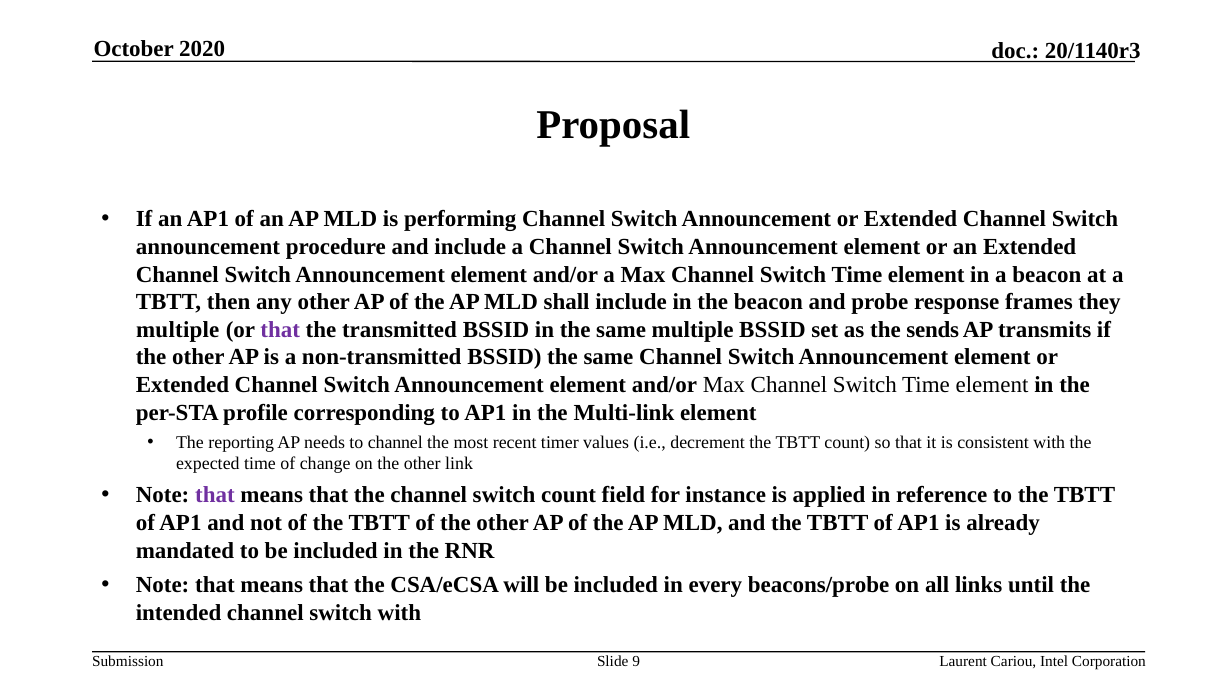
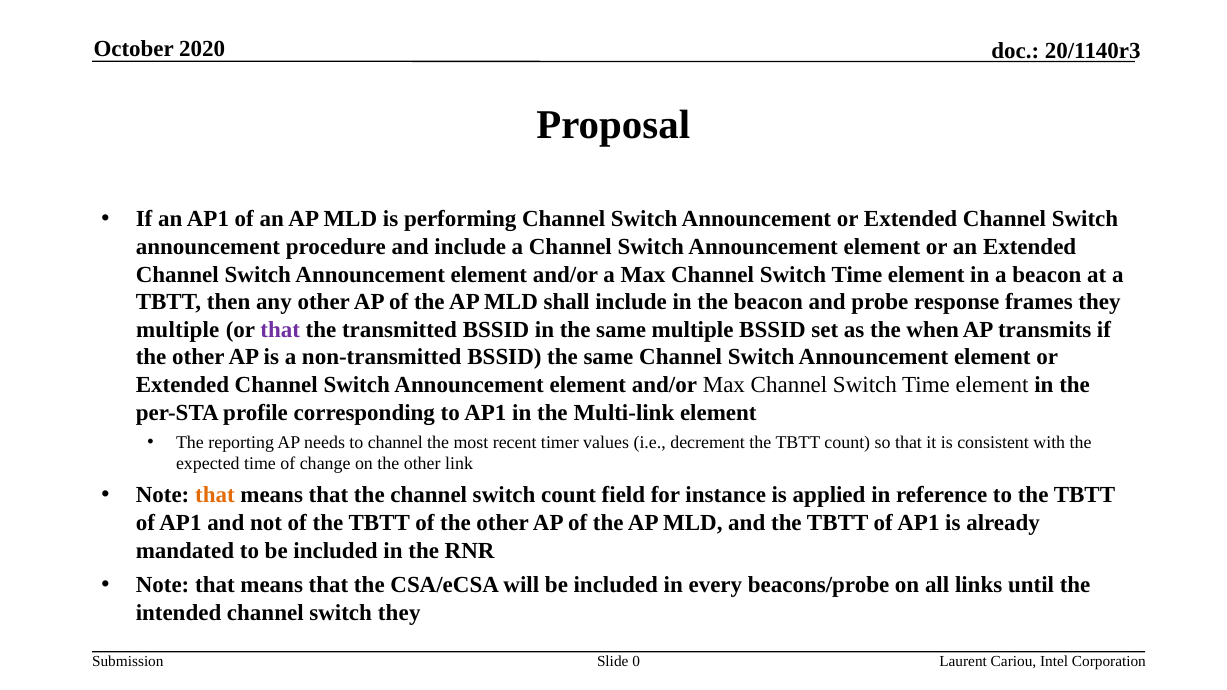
sends: sends -> when
that at (215, 496) colour: purple -> orange
switch with: with -> they
9: 9 -> 0
